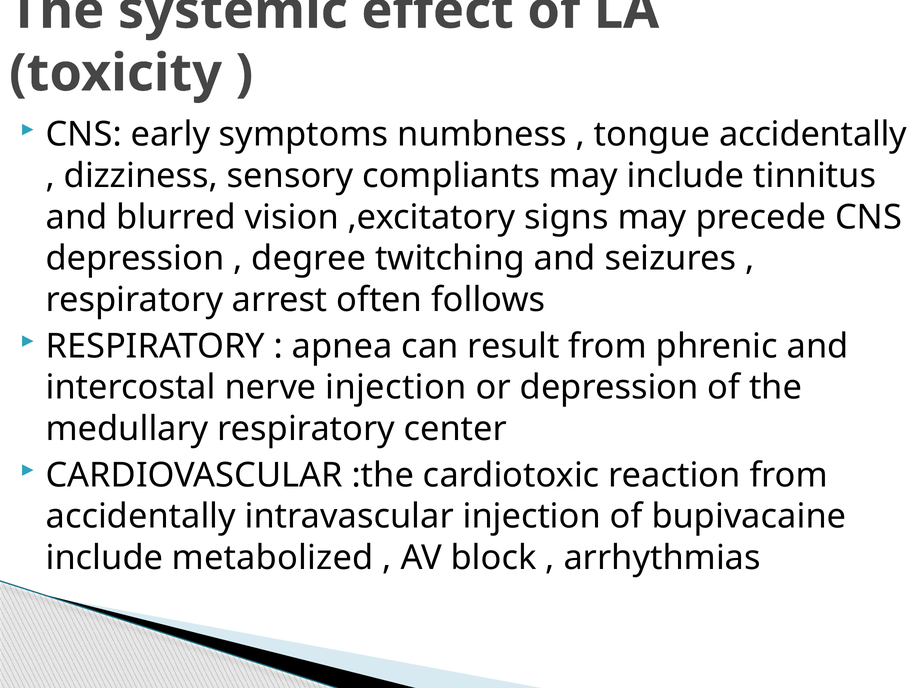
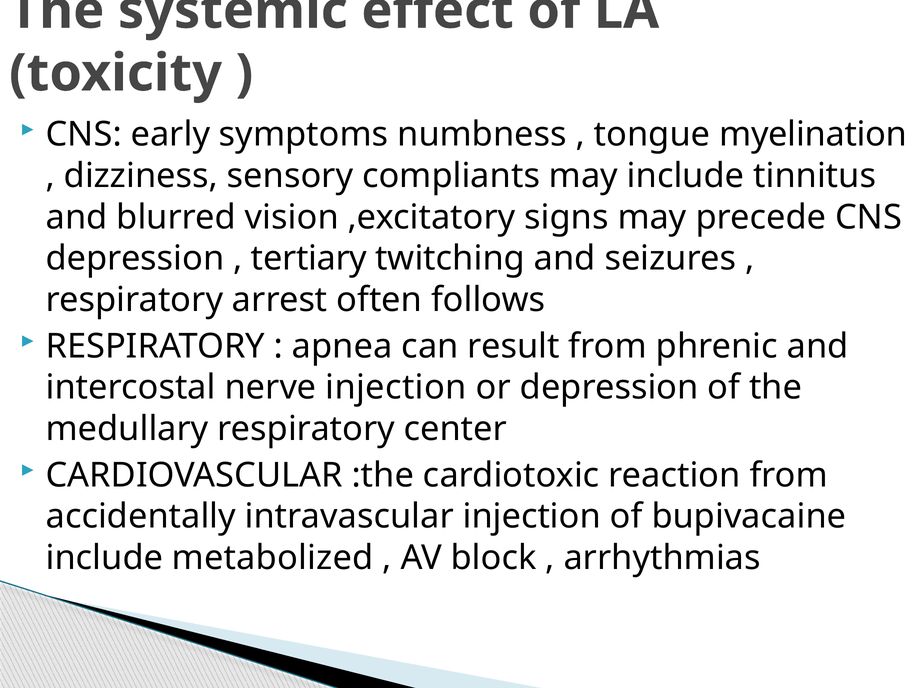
tongue accidentally: accidentally -> myelination
degree: degree -> tertiary
